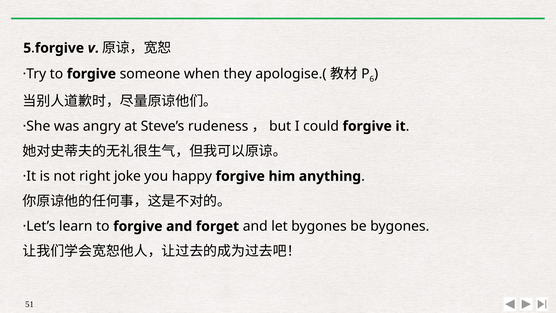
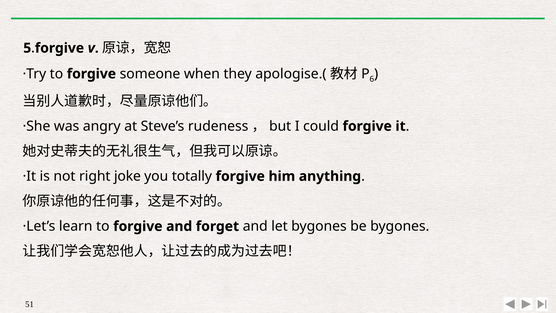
happy: happy -> totally
